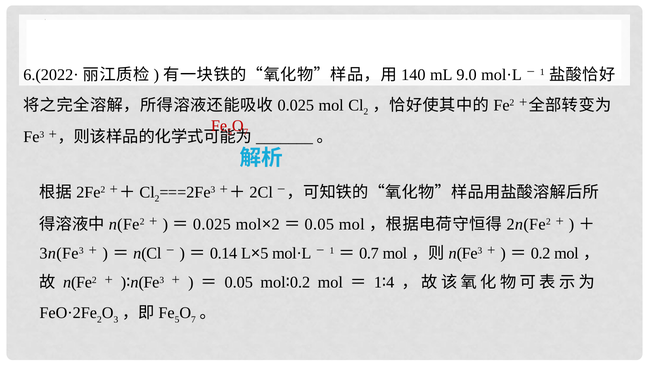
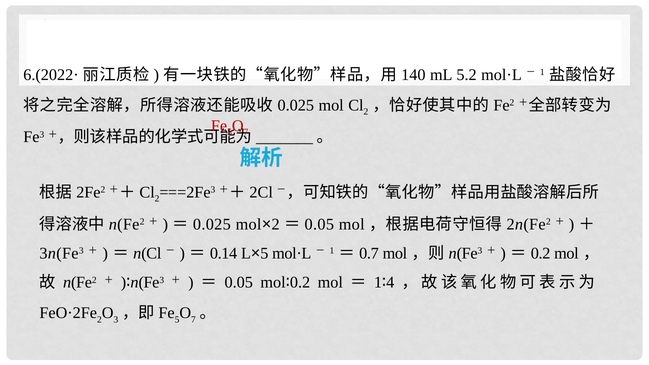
9.0: 9.0 -> 5.2
